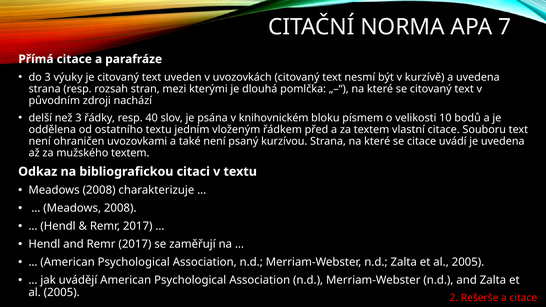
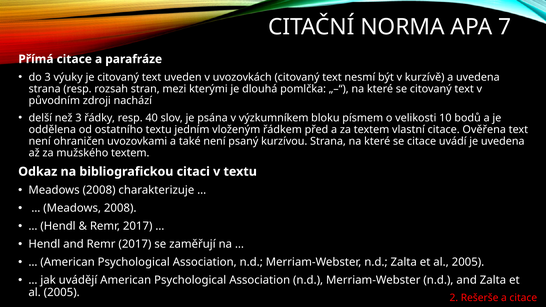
knihovnickém: knihovnickém -> výzkumníkem
Souboru: Souboru -> Ověřena
